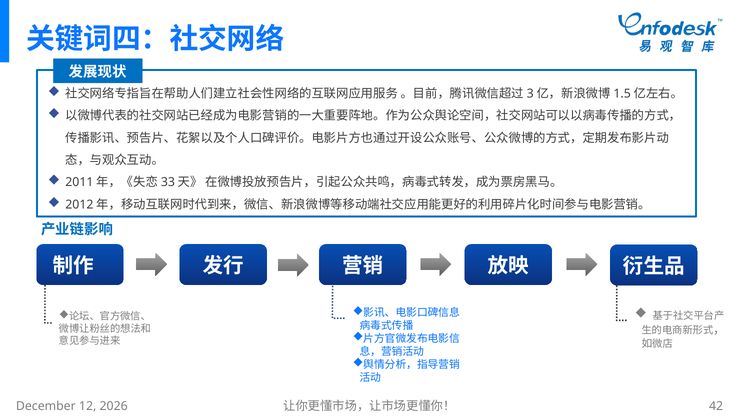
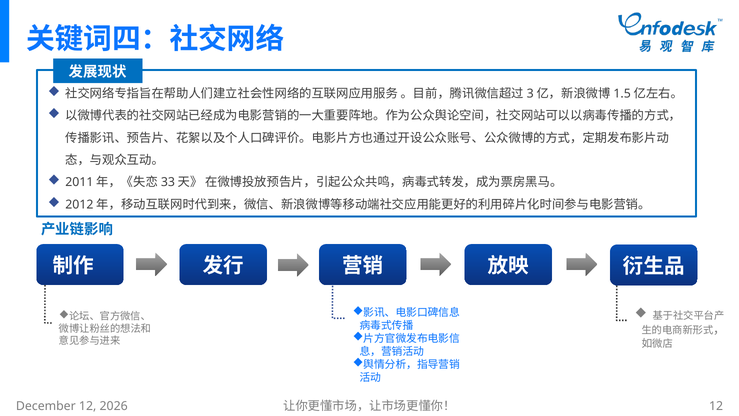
42 at (716, 406): 42 -> 12
